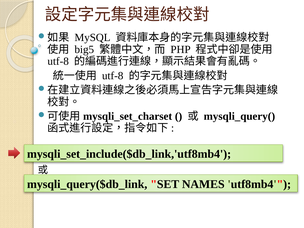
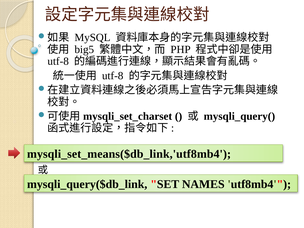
mysqli_set_include($db_link,'utf8mb4: mysqli_set_include($db_link,'utf8mb4 -> mysqli_set_means($db_link,'utf8mb4
